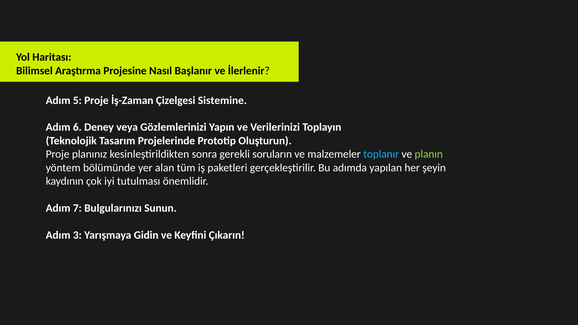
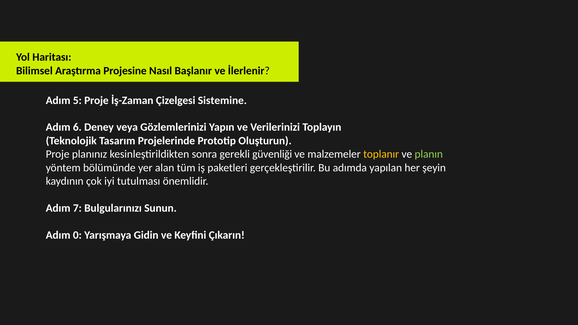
soruların: soruların -> güvenliği
toplanır colour: light blue -> yellow
3: 3 -> 0
